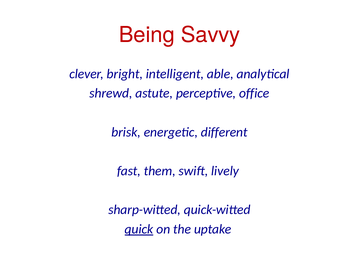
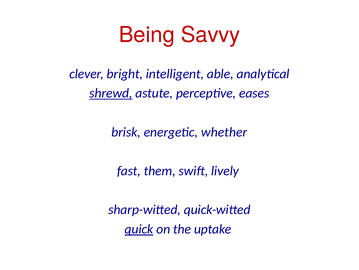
shrewd underline: none -> present
office: office -> eases
different: different -> whether
